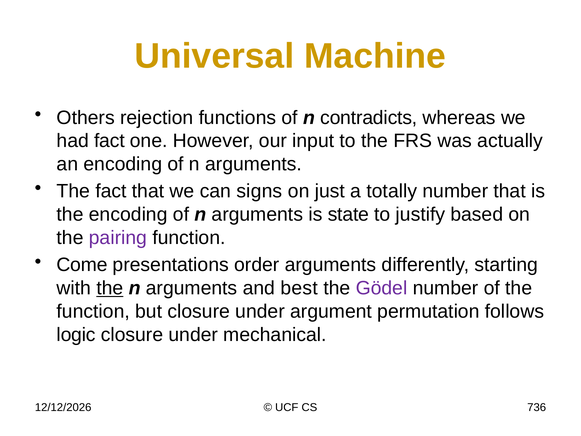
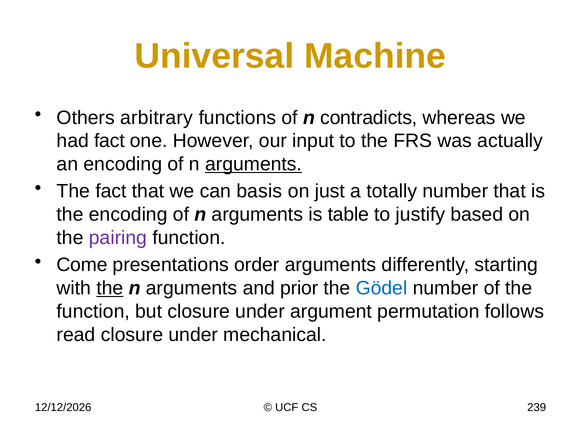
rejection: rejection -> arbitrary
arguments at (254, 164) underline: none -> present
signs: signs -> basis
state: state -> table
best: best -> prior
Gödel colour: purple -> blue
logic: logic -> read
736: 736 -> 239
